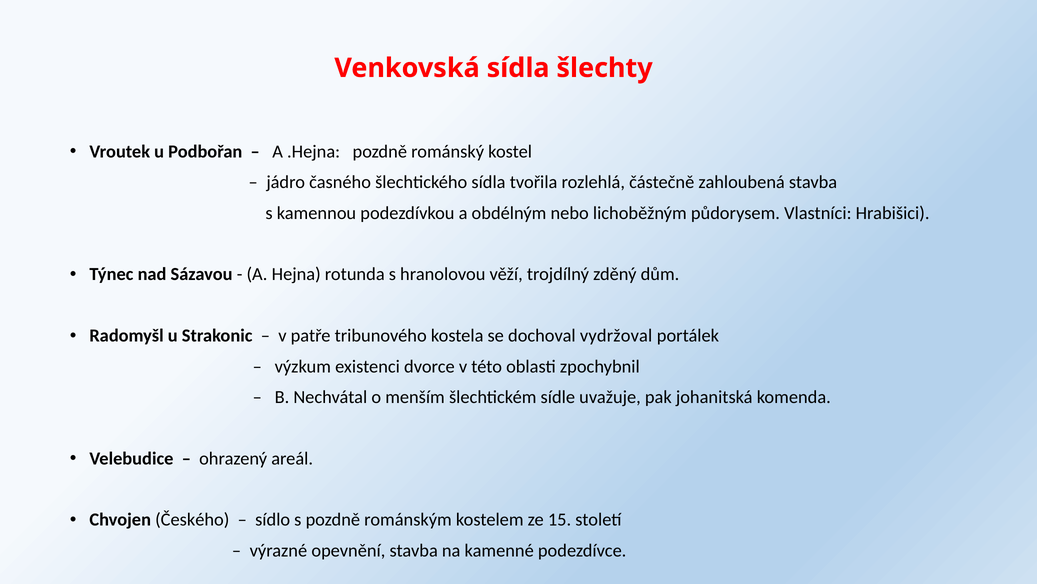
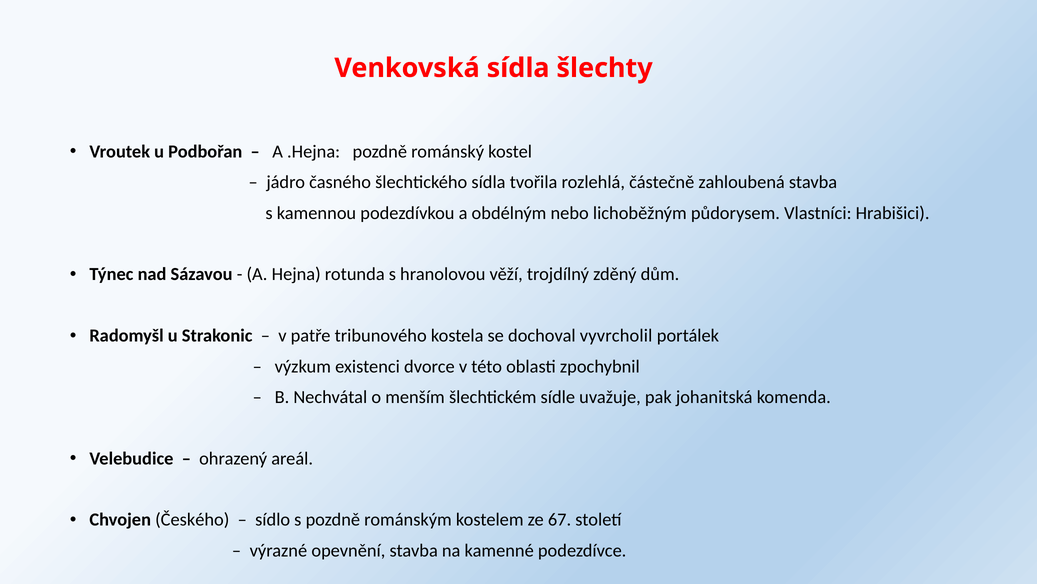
vydržoval: vydržoval -> vyvrcholil
15: 15 -> 67
